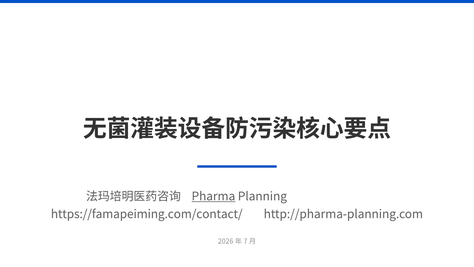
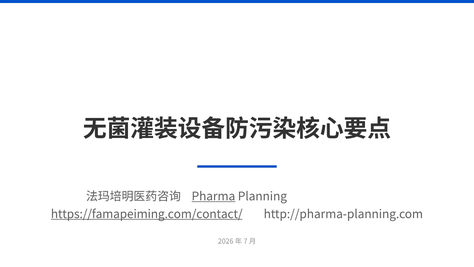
https://famapeiming.com/contact/ underline: none -> present
